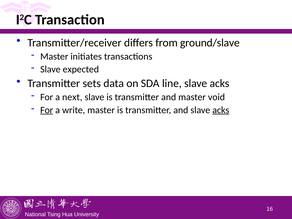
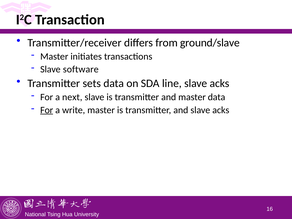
expected: expected -> software
master void: void -> data
acks at (221, 110) underline: present -> none
